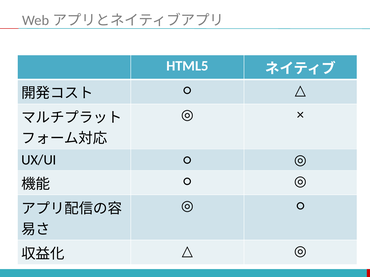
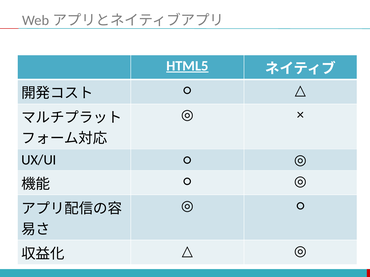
HTML5 underline: none -> present
